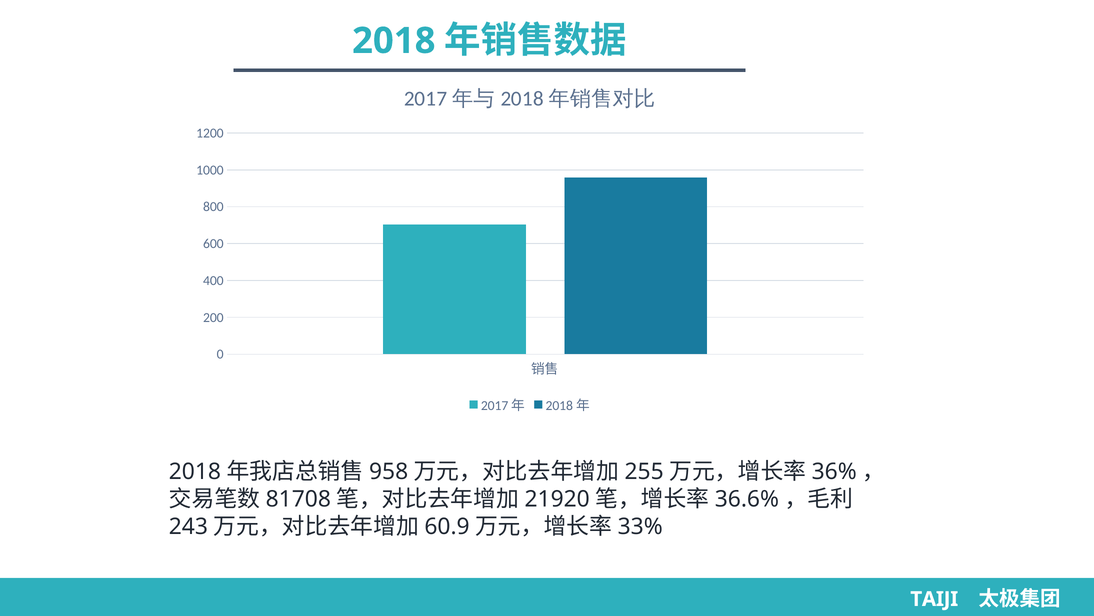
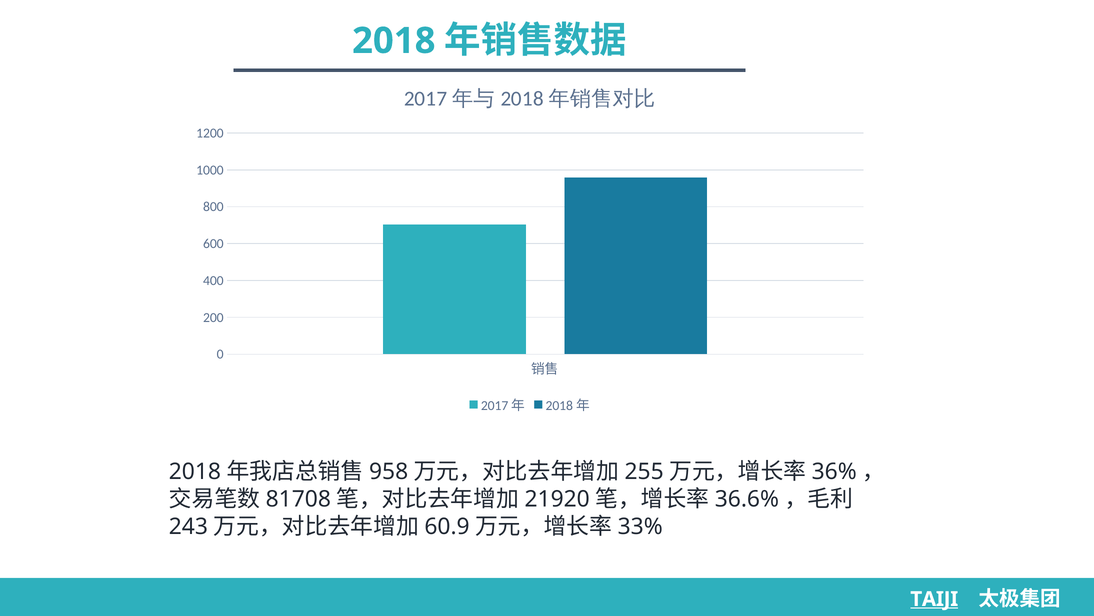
TAIJI underline: none -> present
